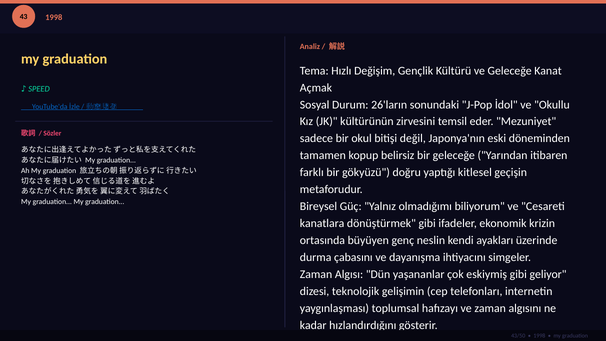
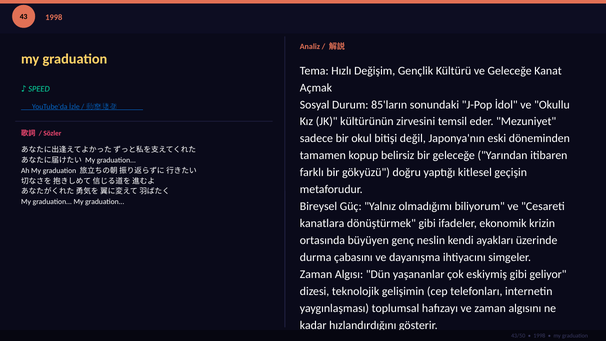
26'ların: 26'ların -> 85'ların
